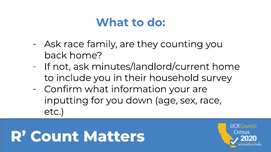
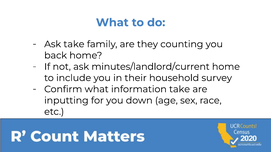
Ask race: race -> take
information your: your -> take
